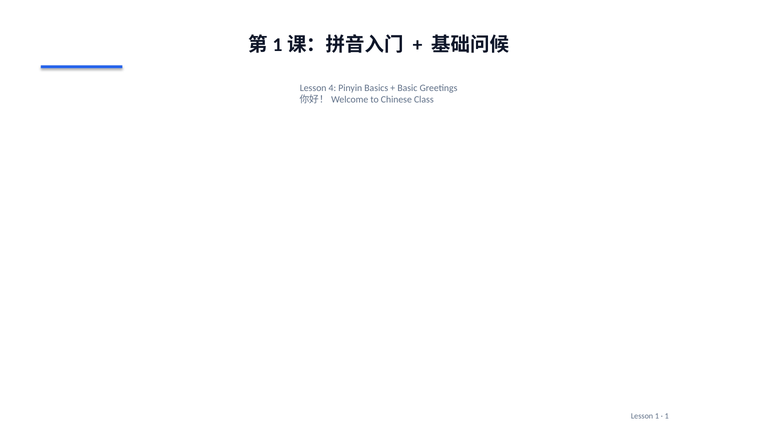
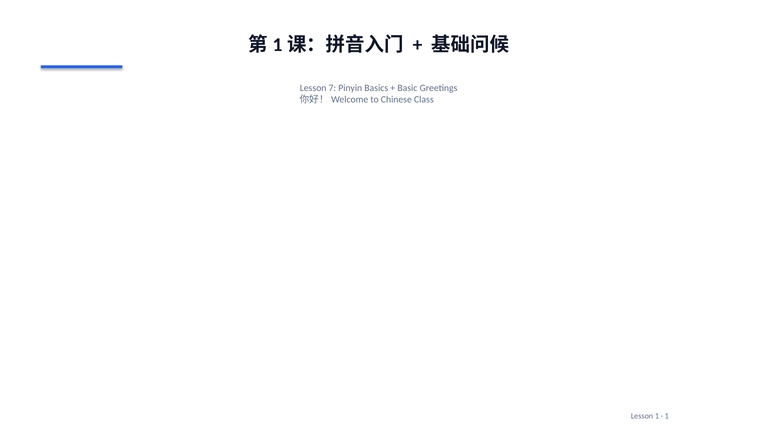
4: 4 -> 7
